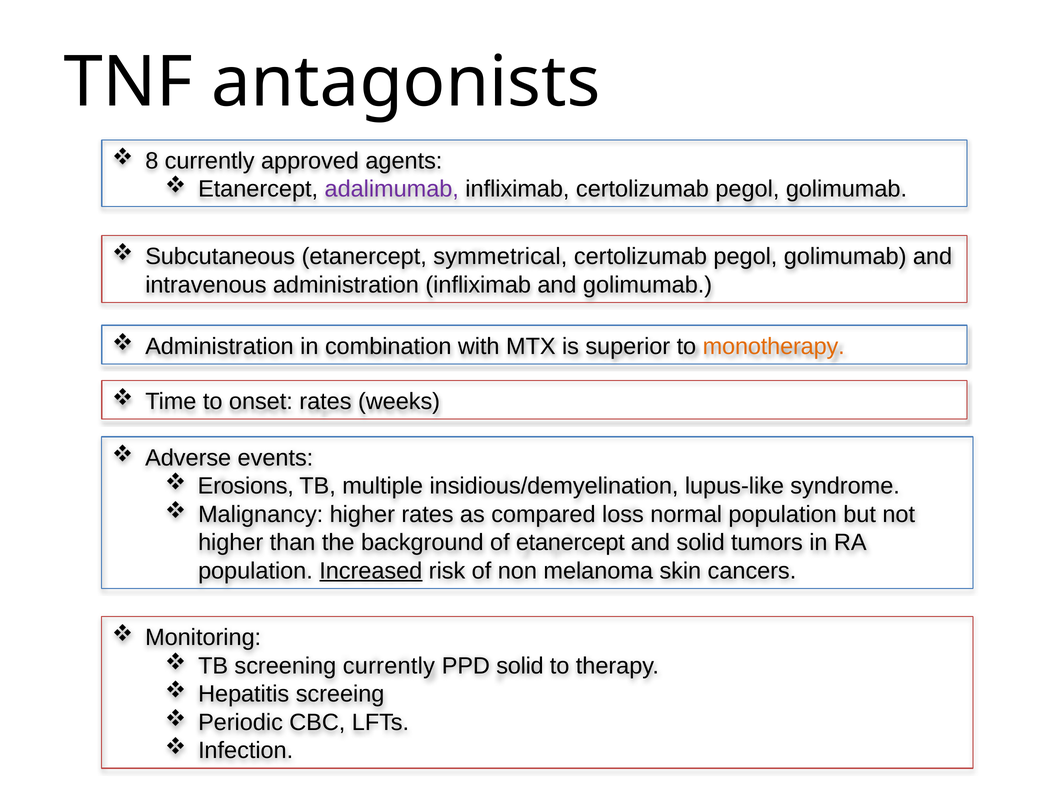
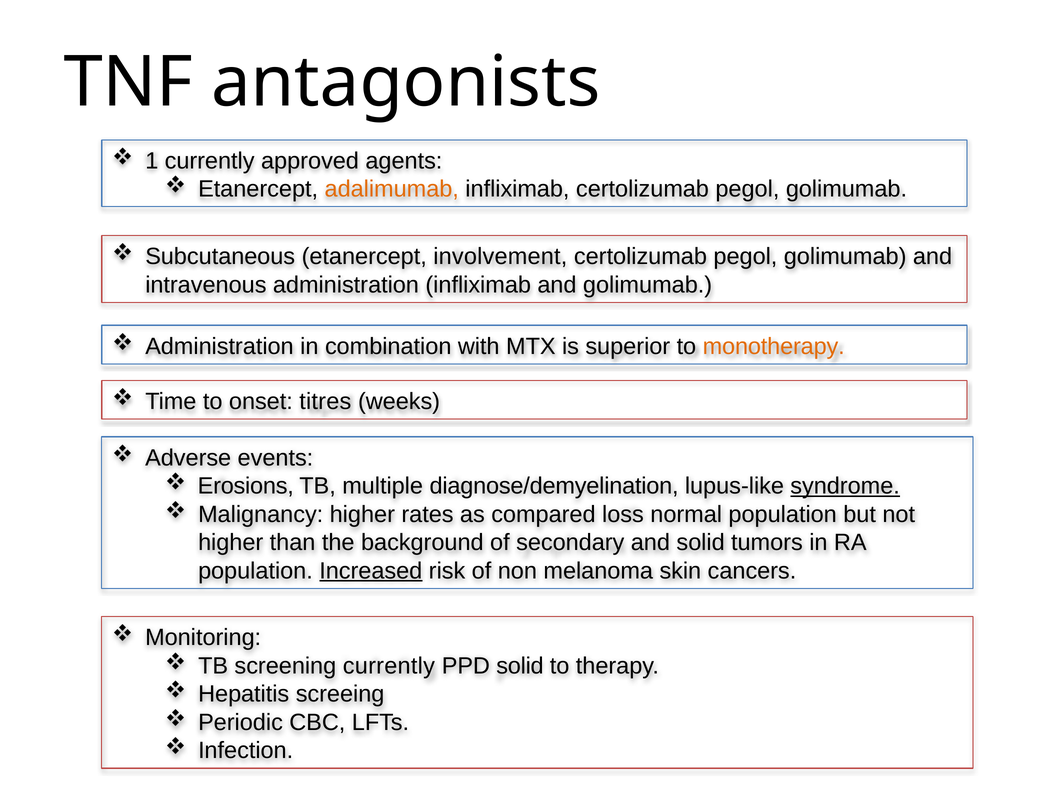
8: 8 -> 1
adalimumab colour: purple -> orange
symmetrical: symmetrical -> involvement
onset rates: rates -> titres
insidious/demyelination: insidious/demyelination -> diagnose/demyelination
syndrome underline: none -> present
of etanercept: etanercept -> secondary
